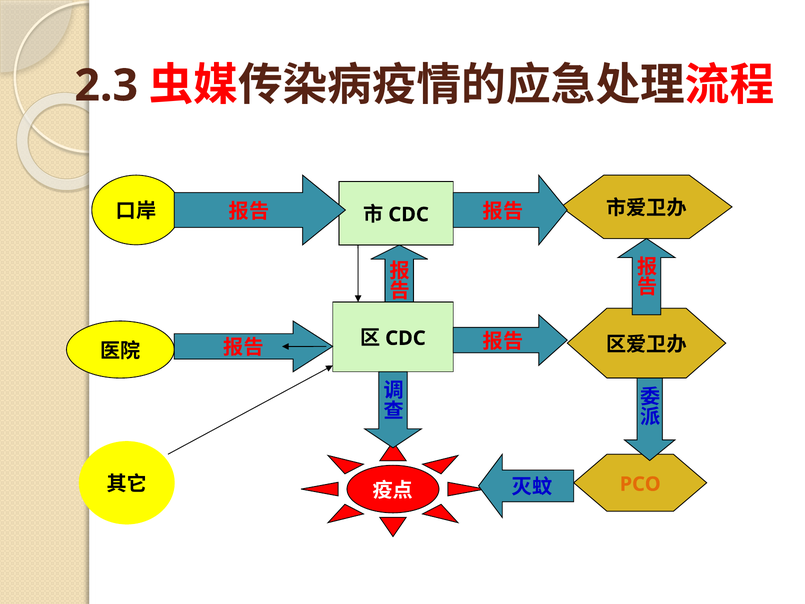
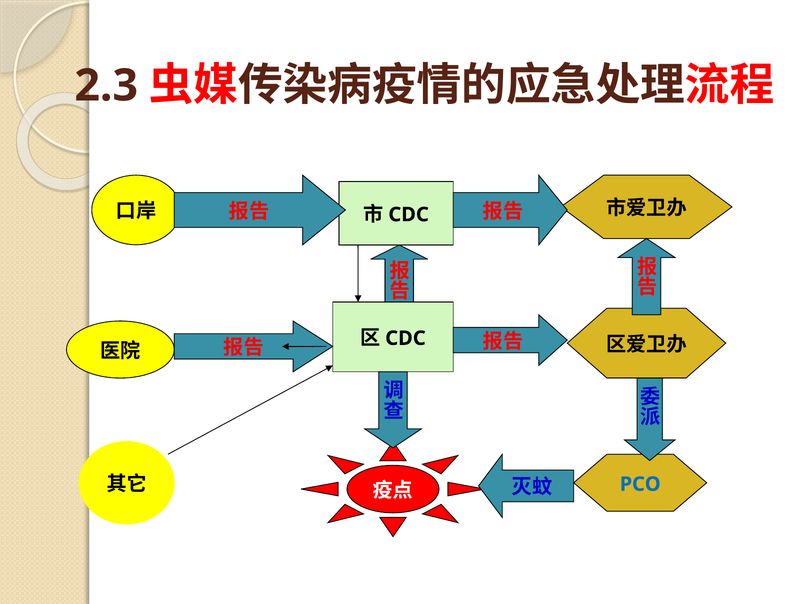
PCO colour: orange -> blue
